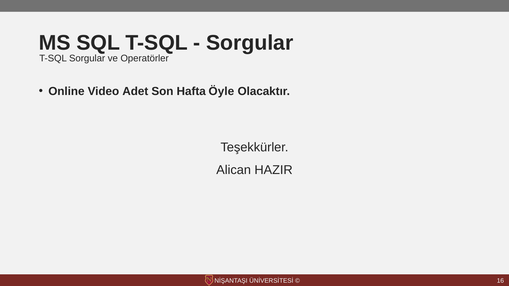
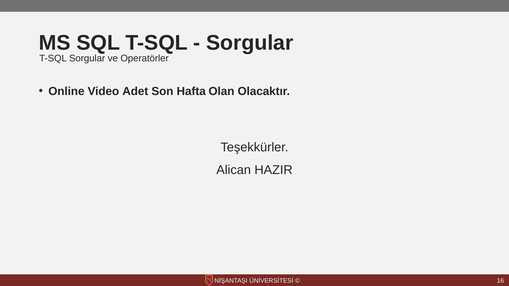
Öyle: Öyle -> Olan
